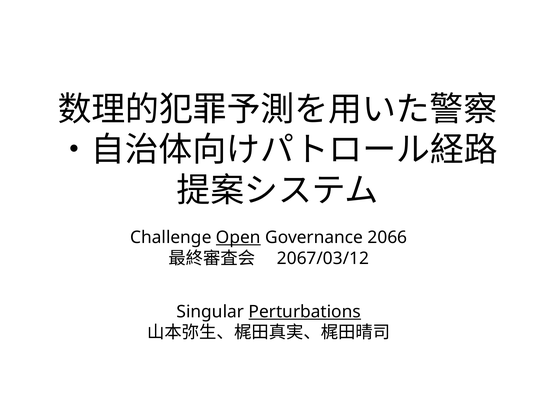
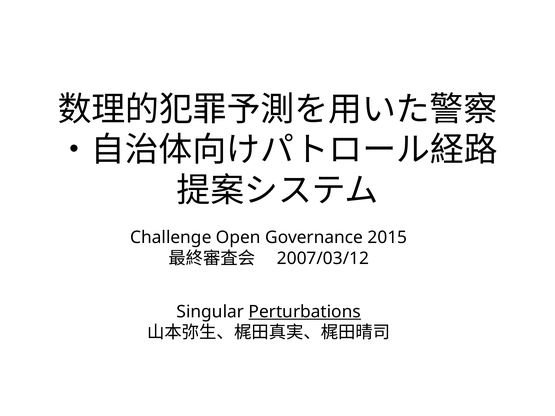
Open underline: present -> none
2066: 2066 -> 2015
2067/03/12: 2067/03/12 -> 2007/03/12
